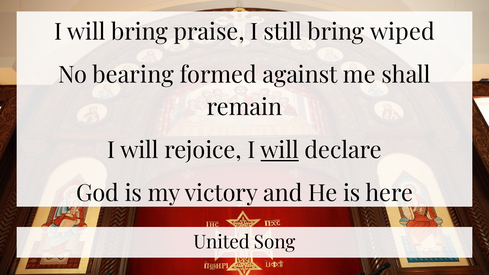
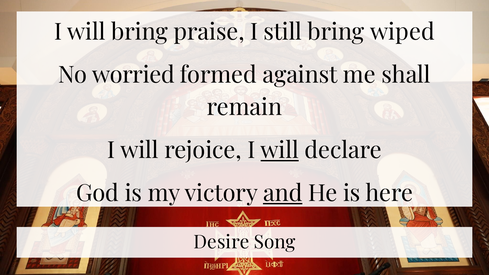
bearing: bearing -> worried
and underline: none -> present
United: United -> Desire
